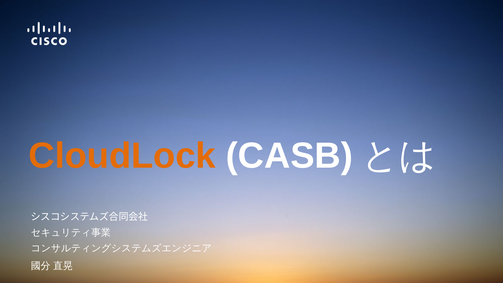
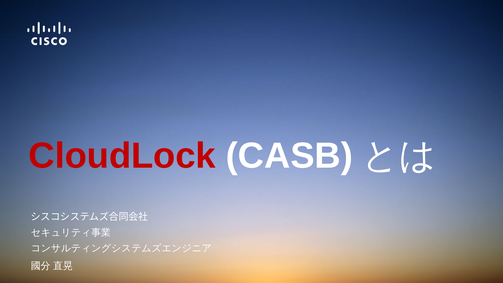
CloudLock colour: orange -> red
